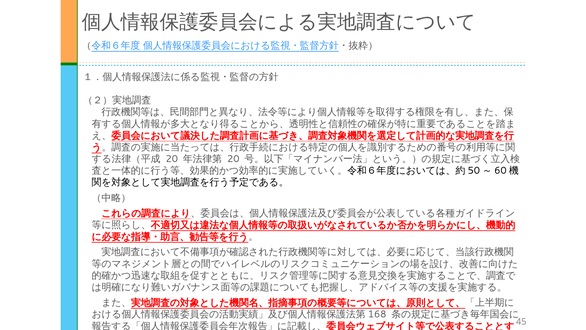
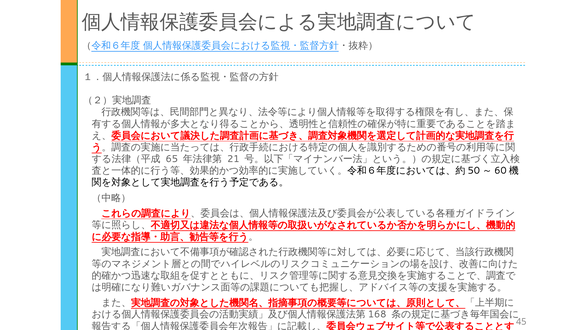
20 at (172, 159): 20 -> 65
20 at (233, 159): 20 -> 21
